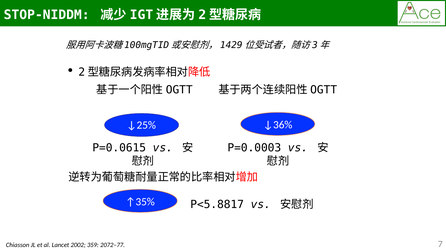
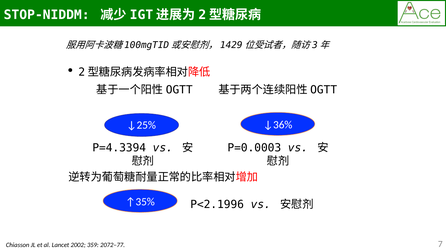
P=0.0615: P=0.0615 -> P=4.3394
P<5.8817: P<5.8817 -> P<2.1996
